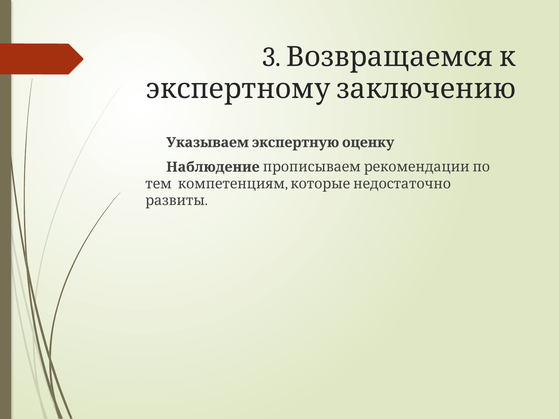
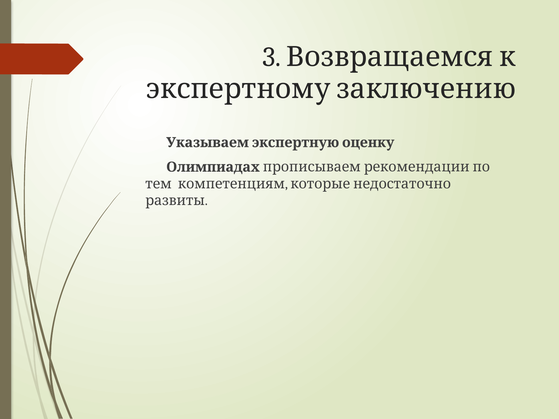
Наблюдение: Наблюдение -> Олимпиадах
